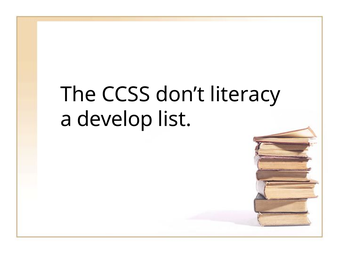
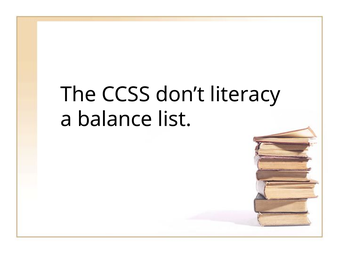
develop: develop -> balance
